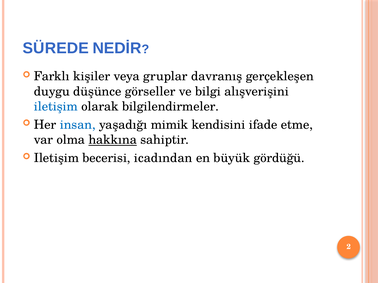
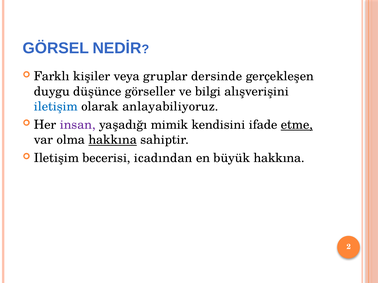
SÜREDE: SÜREDE -> GÖRSEL
davranış: davranış -> dersinde
bilgilendirmeler: bilgilendirmeler -> anlayabiliyoruz
insan colour: blue -> purple
etme underline: none -> present
büyük gördüğü: gördüğü -> hakkına
